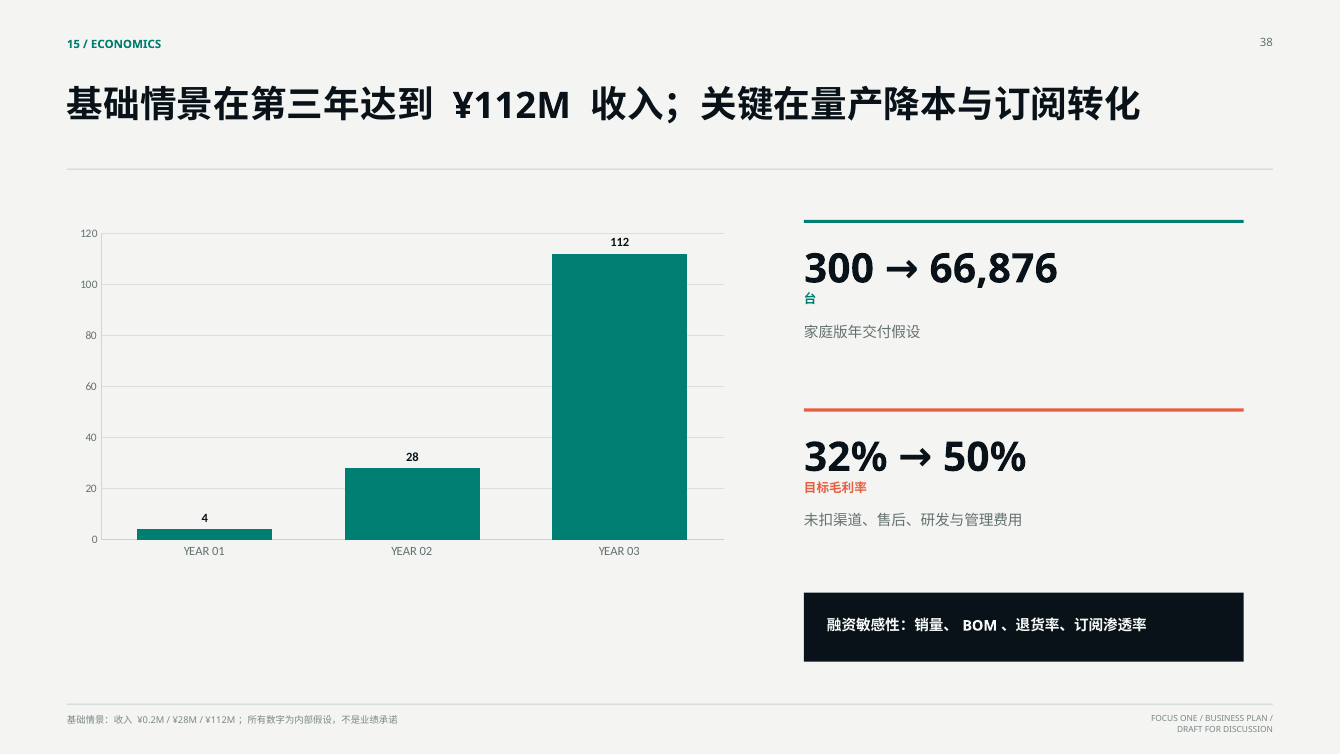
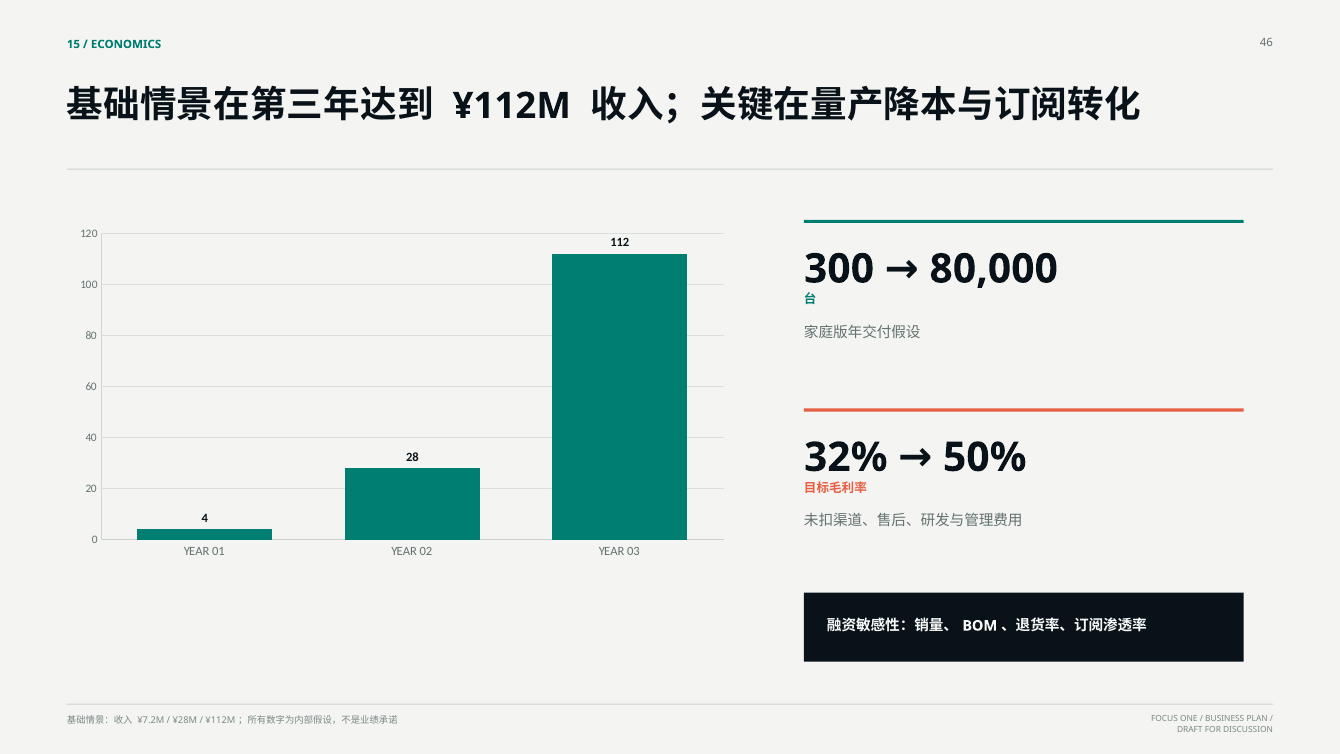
38: 38 -> 46
66,876: 66,876 -> 80,000
¥0.2M: ¥0.2M -> ¥7.2M
